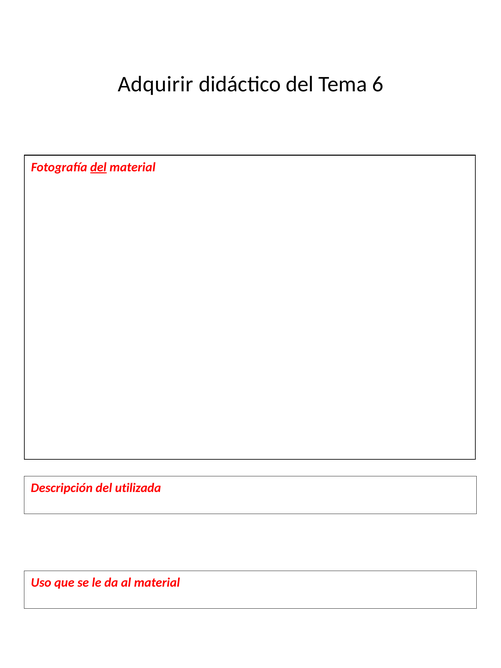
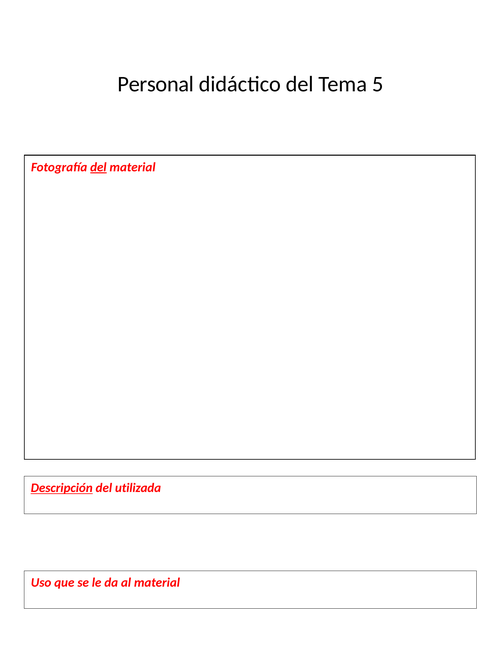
Adquirir: Adquirir -> Personal
6: 6 -> 5
Descripción underline: none -> present
